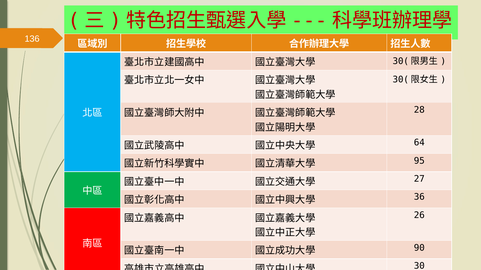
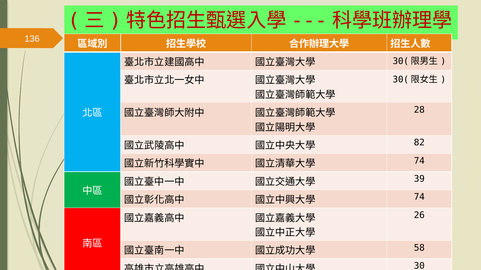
64: 64 -> 82
95 at (419, 161): 95 -> 74
27: 27 -> 39
36 at (419, 197): 36 -> 74
90: 90 -> 58
